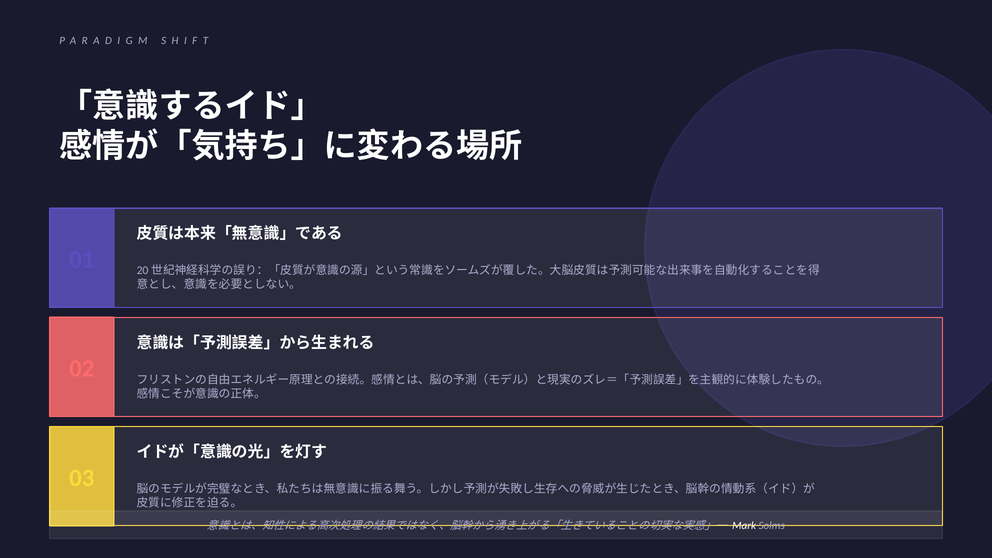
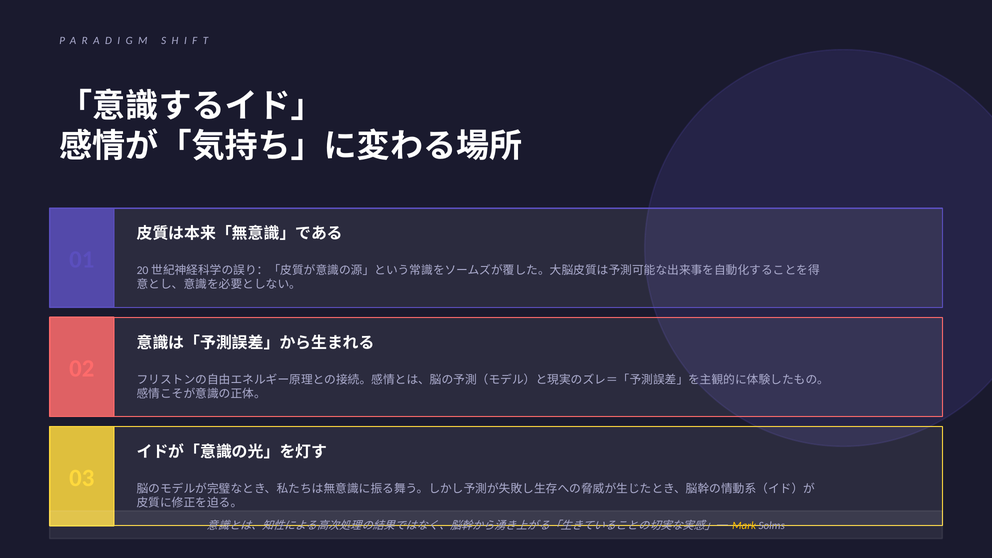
Mark colour: white -> yellow
